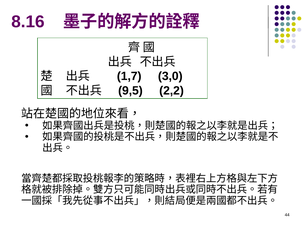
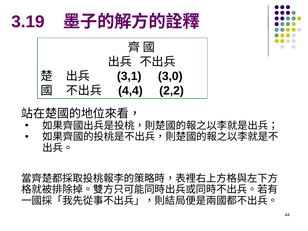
8.16: 8.16 -> 3.19
1,7: 1,7 -> 3,1
9,5: 9,5 -> 4,4
